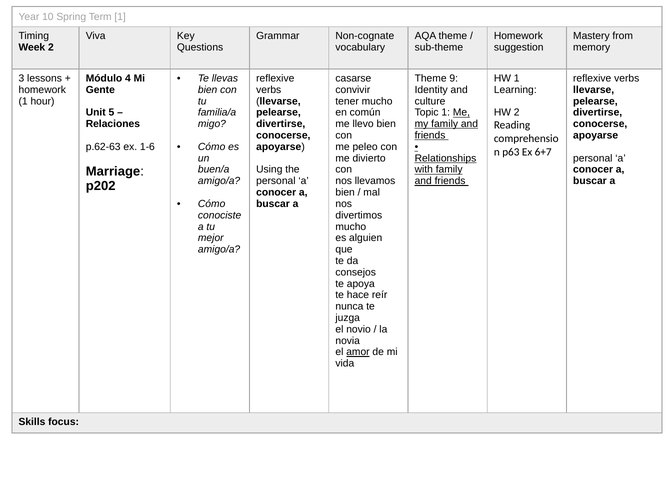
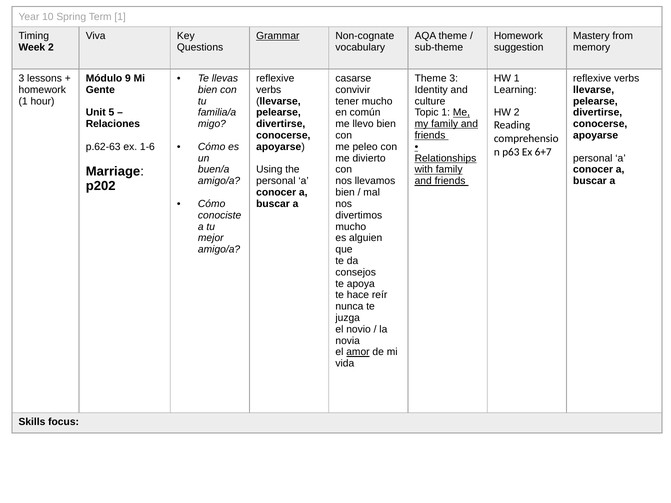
Grammar underline: none -> present
4: 4 -> 9
Theme 9: 9 -> 3
